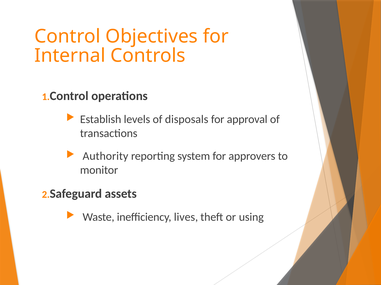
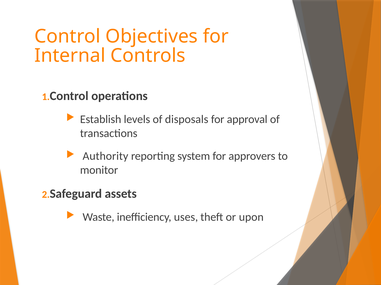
lives: lives -> uses
using: using -> upon
